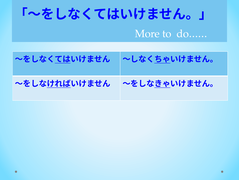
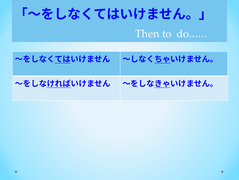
More: More -> Then
